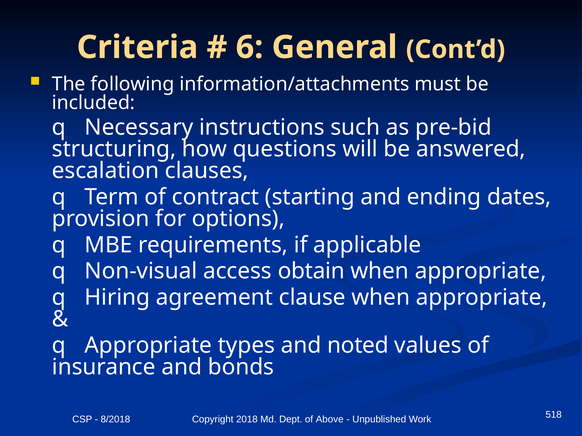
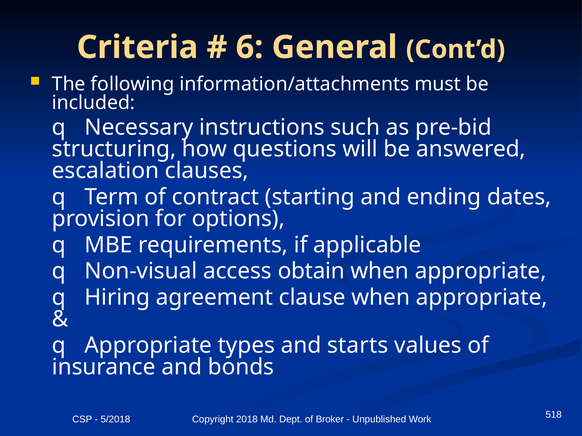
noted: noted -> starts
8/2018: 8/2018 -> 5/2018
Above: Above -> Broker
